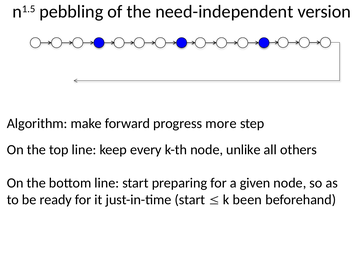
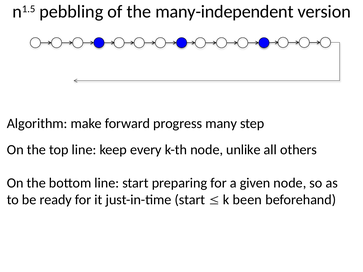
need-independent: need-independent -> many-independent
more: more -> many
